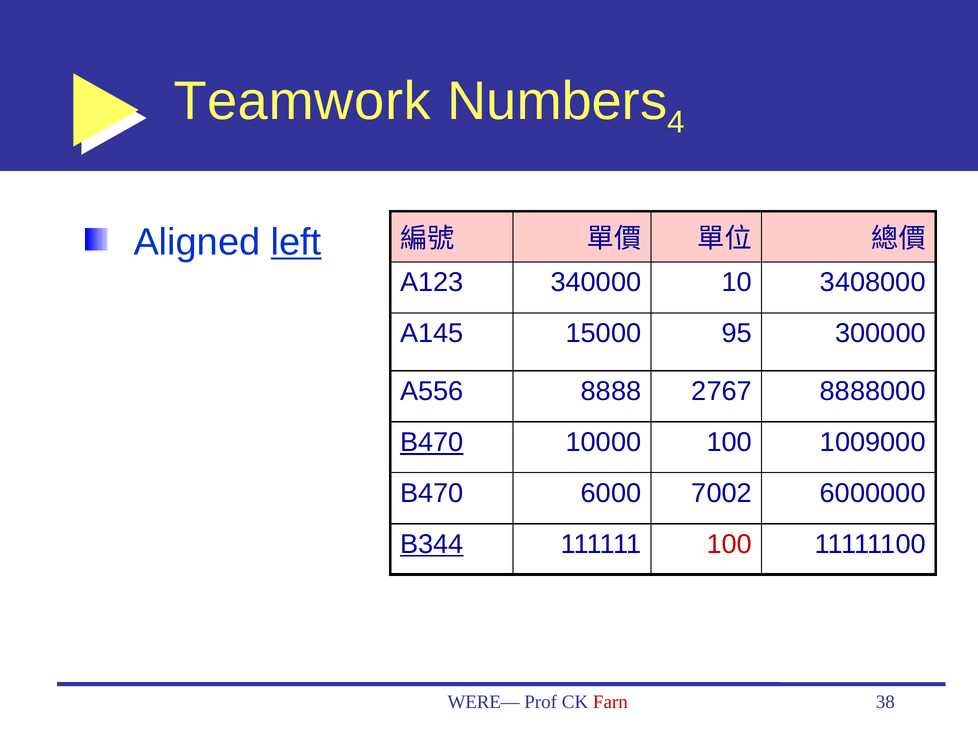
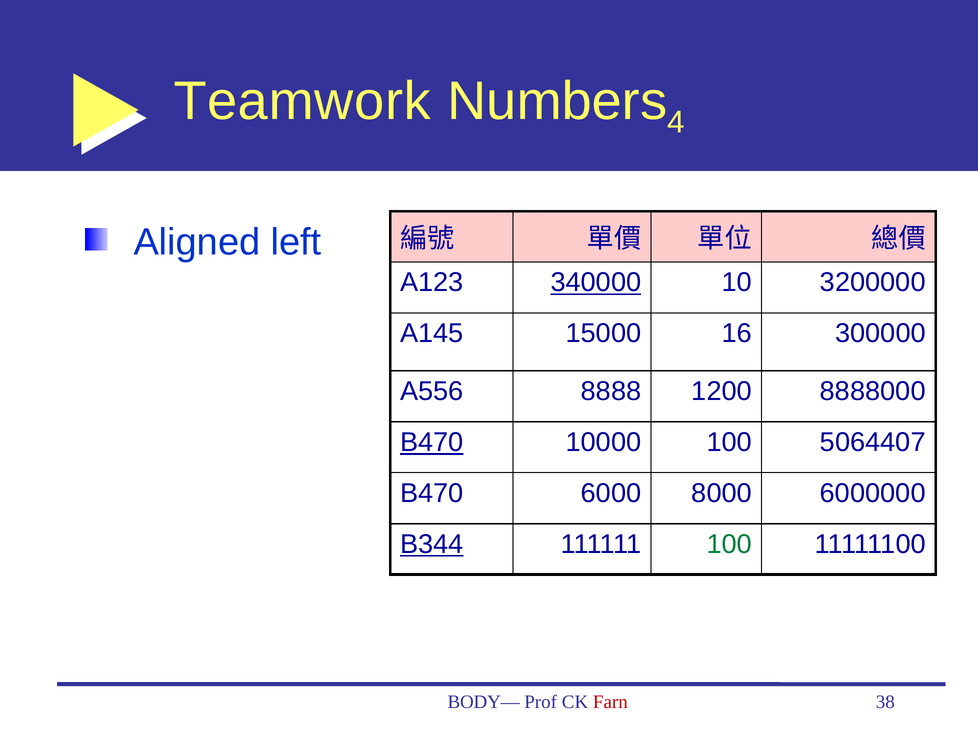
left underline: present -> none
340000 underline: none -> present
3408000: 3408000 -> 3200000
95: 95 -> 16
2767: 2767 -> 1200
1009000: 1009000 -> 5064407
7002: 7002 -> 8000
100 at (729, 545) colour: red -> green
WERE—: WERE— -> BODY—
